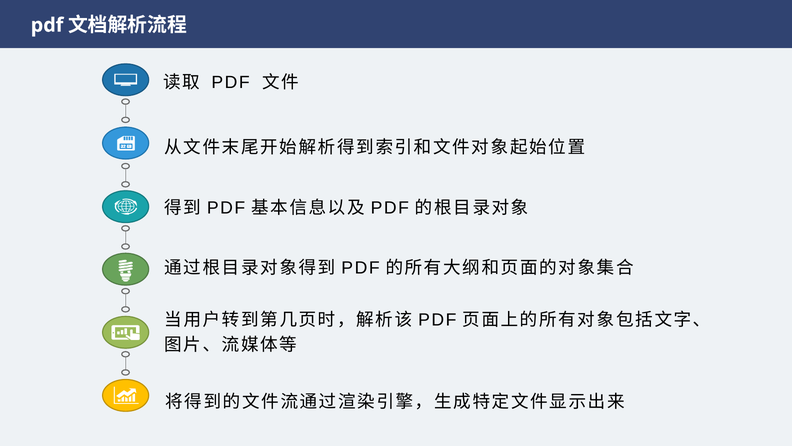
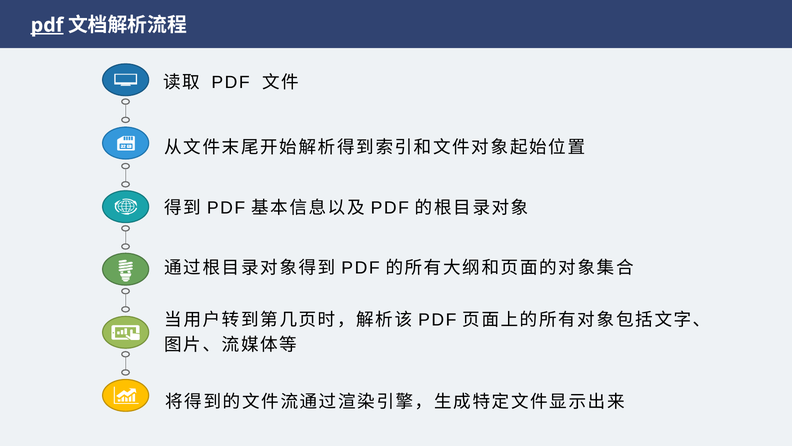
pdf at (47, 25) underline: none -> present
